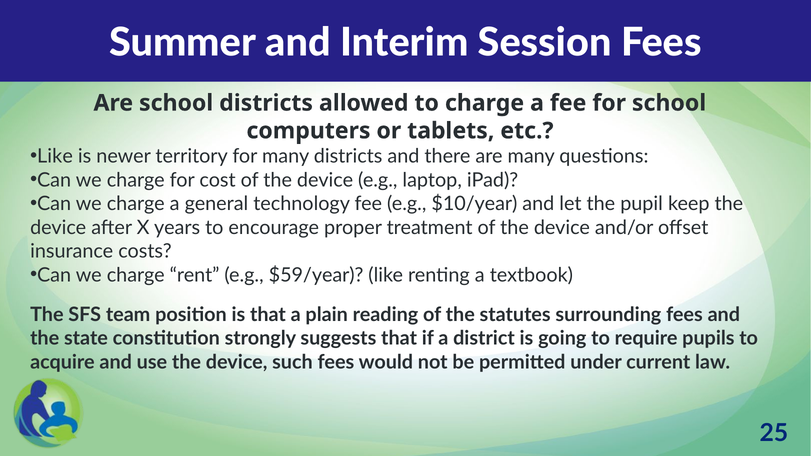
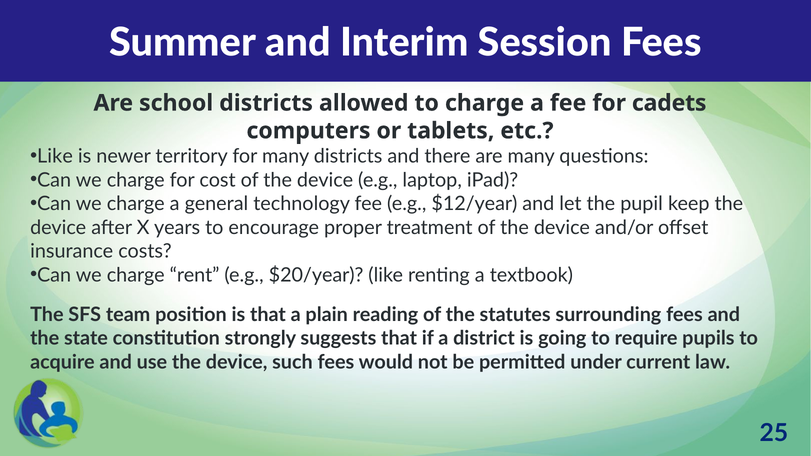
for school: school -> cadets
$10/year: $10/year -> $12/year
$59/year: $59/year -> $20/year
